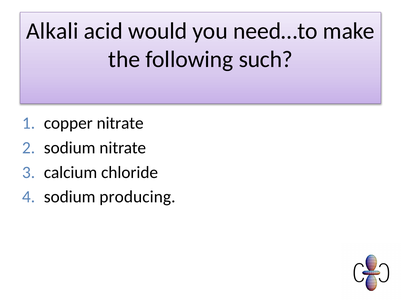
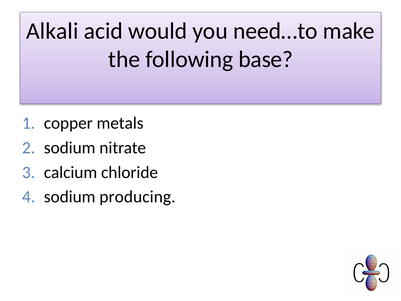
such: such -> base
copper nitrate: nitrate -> metals
